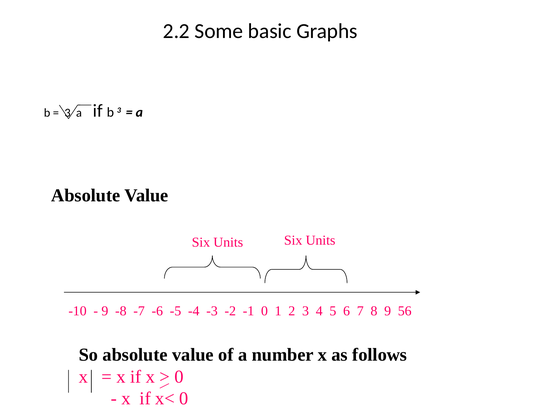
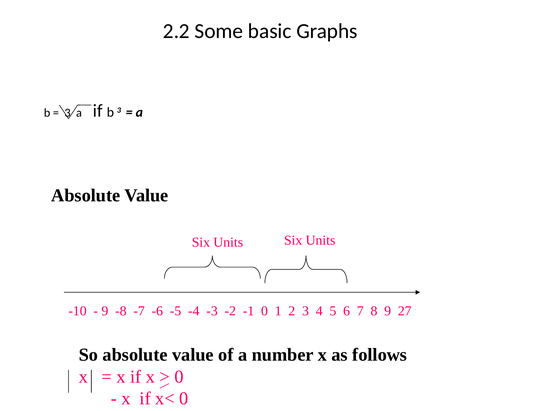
56: 56 -> 27
